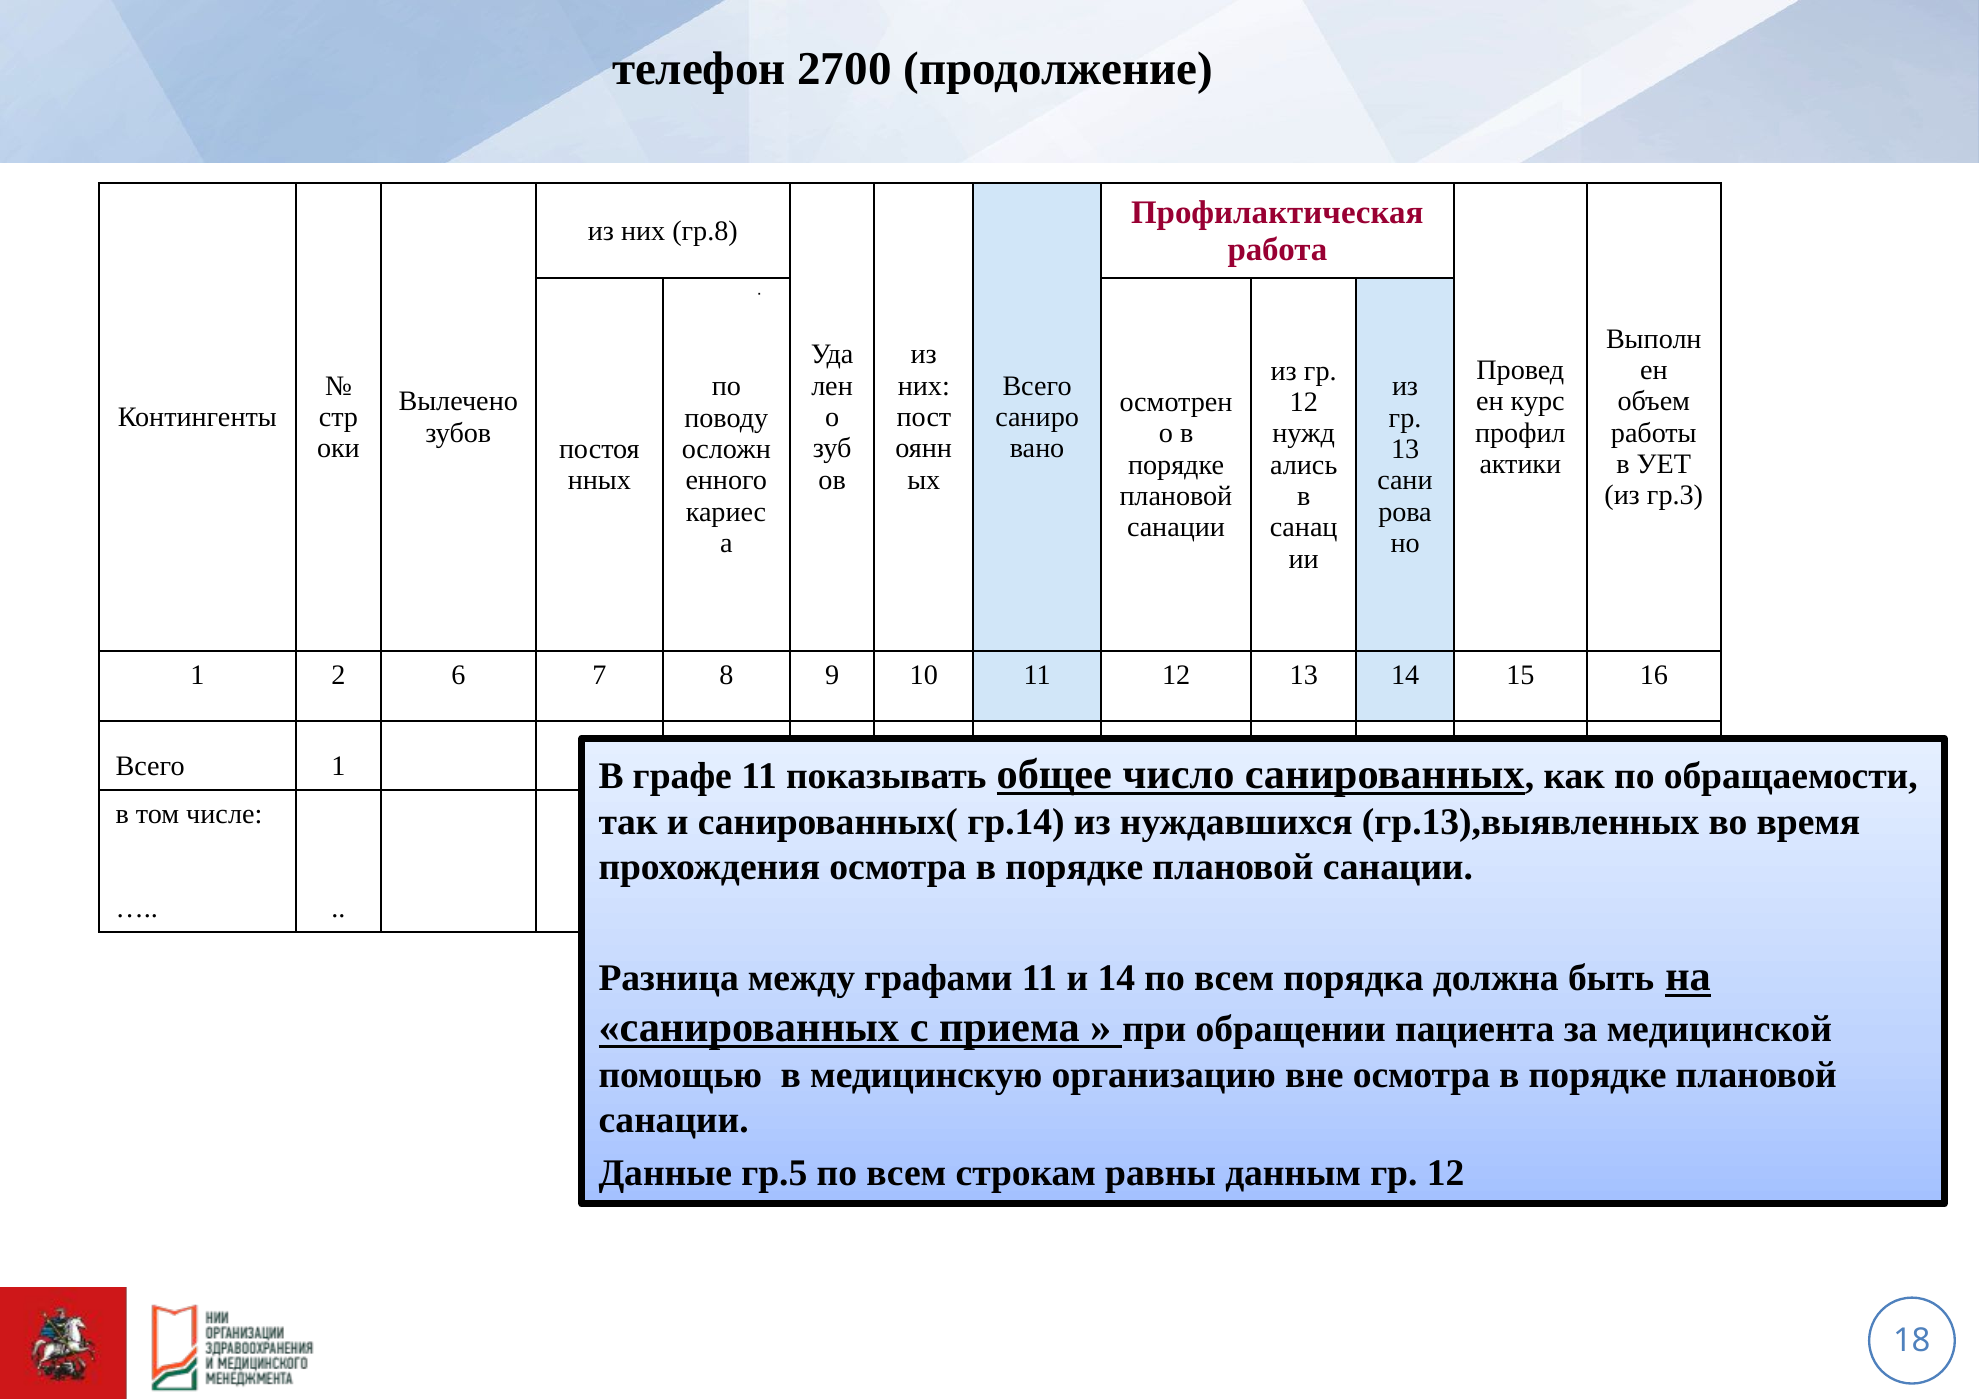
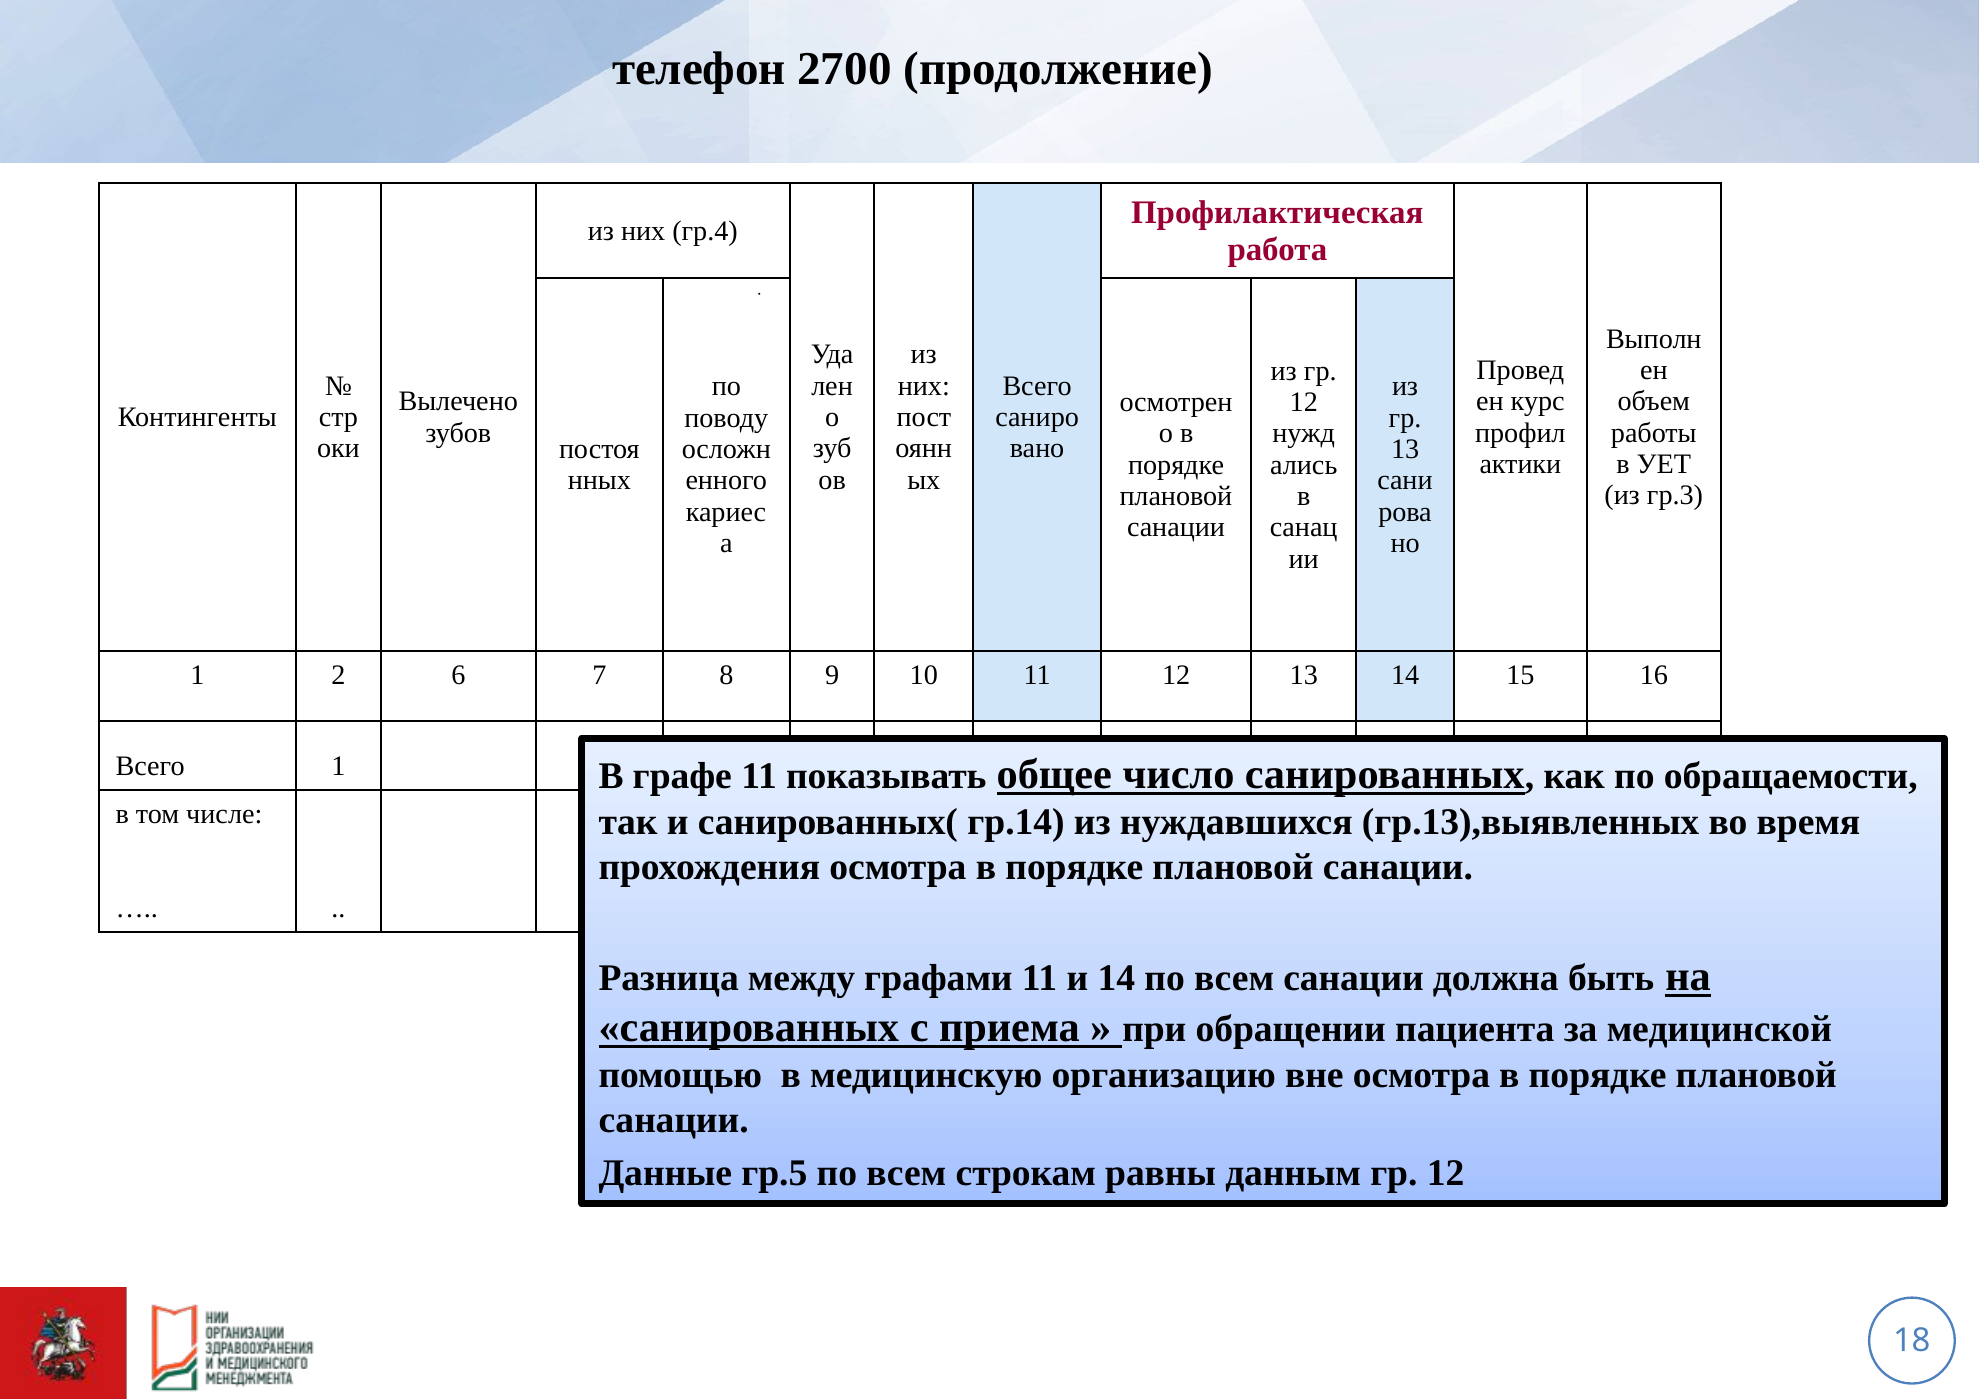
гр.8: гр.8 -> гр.4
всем порядка: порядка -> санации
